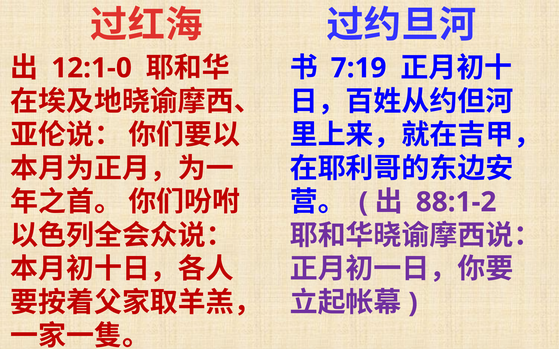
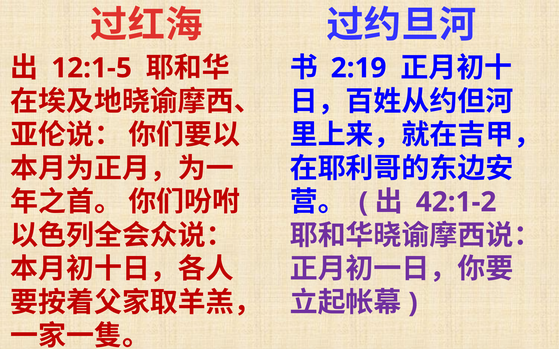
12:1-0: 12:1-0 -> 12:1-5
7:19: 7:19 -> 2:19
88:1-2: 88:1-2 -> 42:1-2
